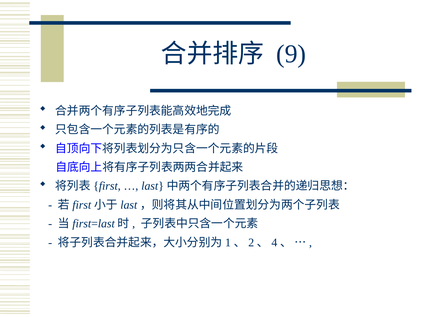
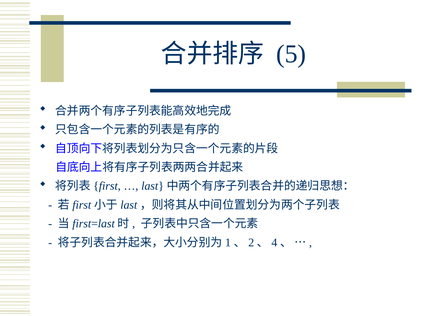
9: 9 -> 5
